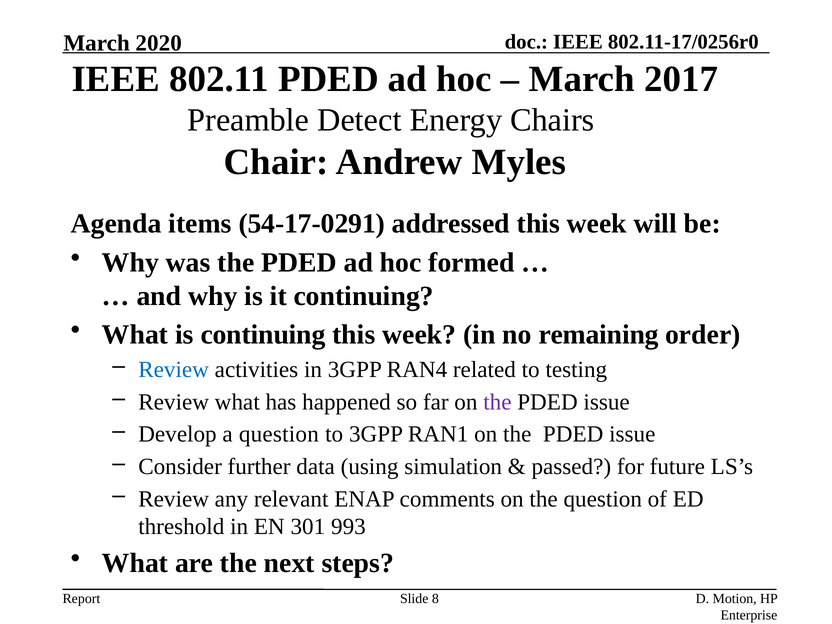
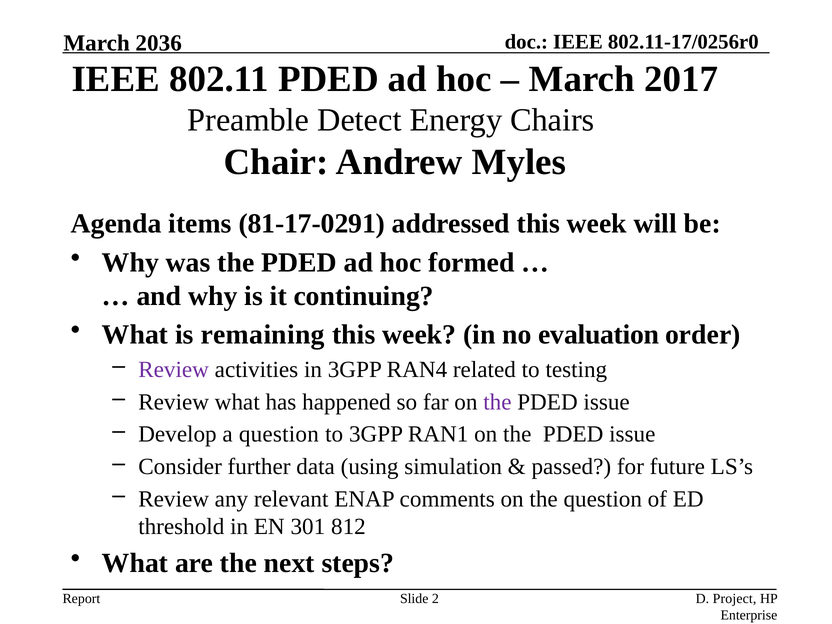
2020: 2020 -> 2036
54-17-0291: 54-17-0291 -> 81-17-0291
is continuing: continuing -> remaining
remaining: remaining -> evaluation
Review at (174, 370) colour: blue -> purple
993: 993 -> 812
8: 8 -> 2
Motion: Motion -> Project
